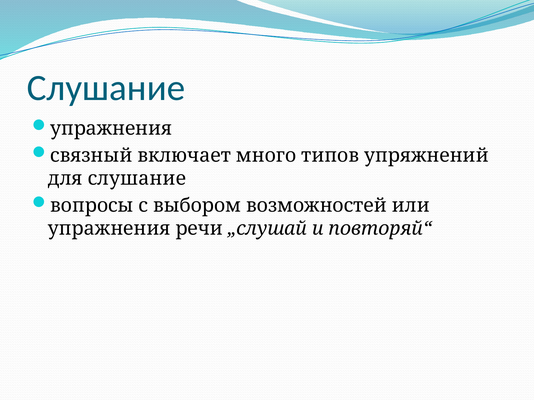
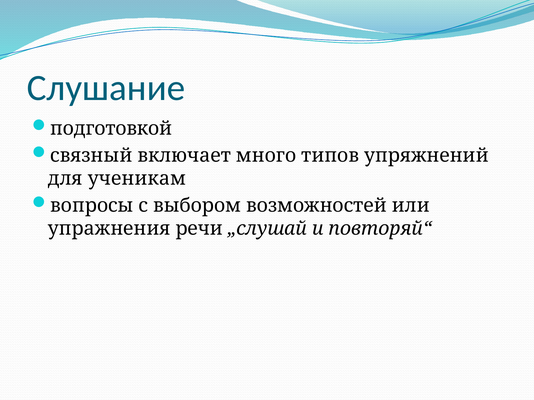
упражнения at (111, 129): упражнения -> подготовкой
для слушание: слушание -> ученикам
